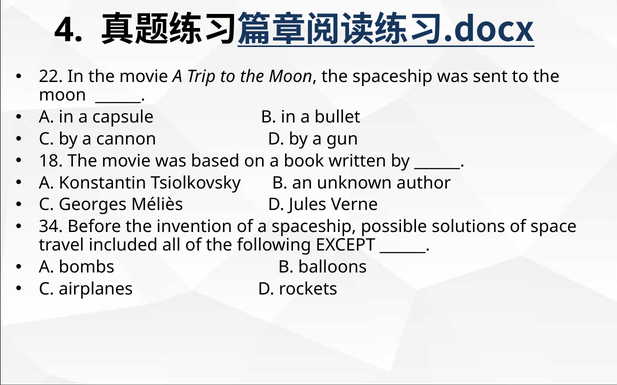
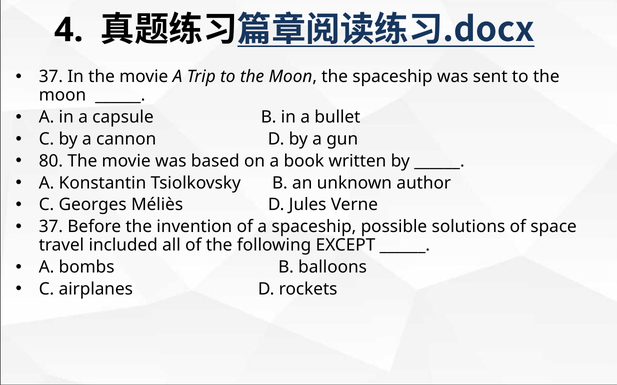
22 at (51, 77): 22 -> 37
18: 18 -> 80
34 at (51, 227): 34 -> 37
